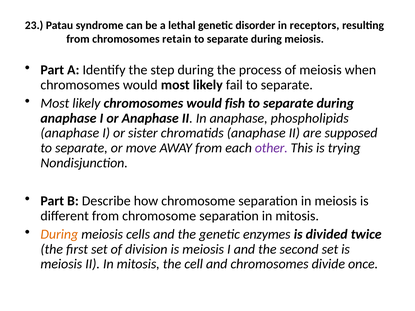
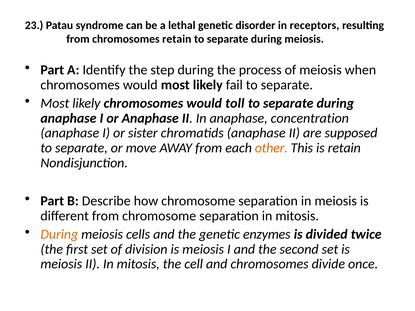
fish: fish -> toll
phospholipids: phospholipids -> concentration
other colour: purple -> orange
is trying: trying -> retain
